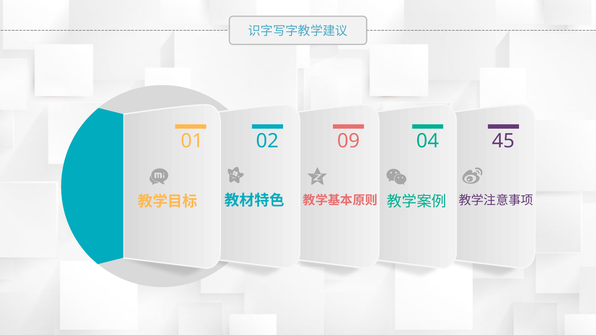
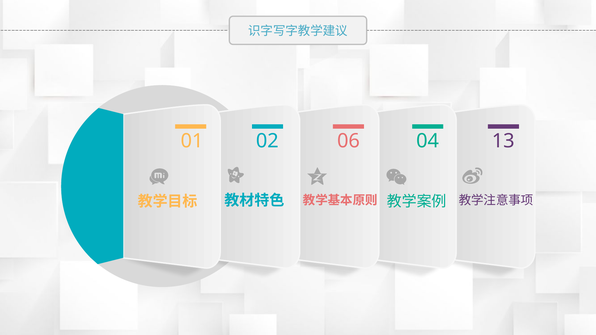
09: 09 -> 06
45: 45 -> 13
